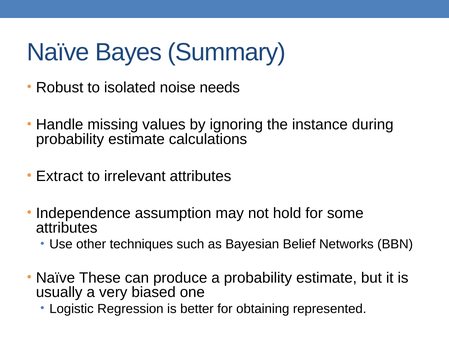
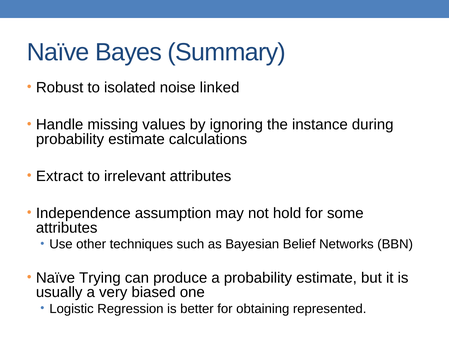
needs: needs -> linked
These: These -> Trying
